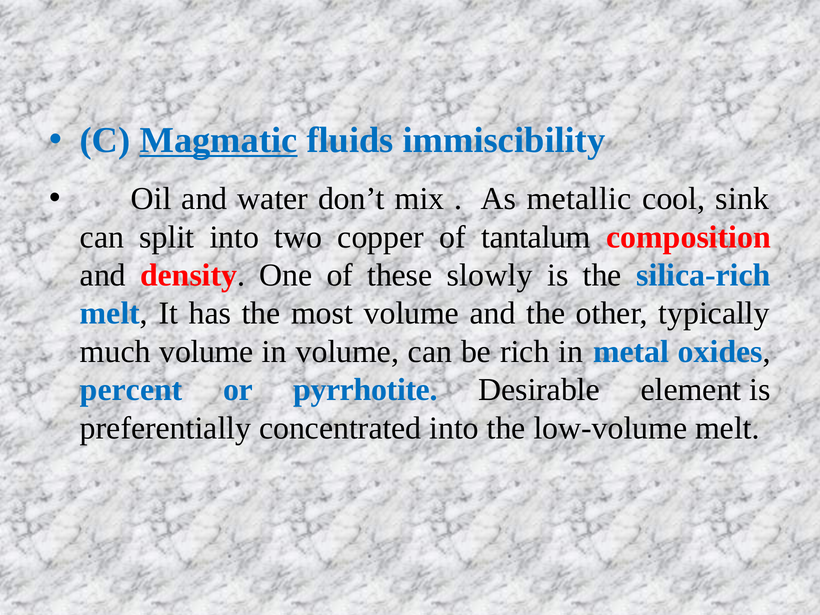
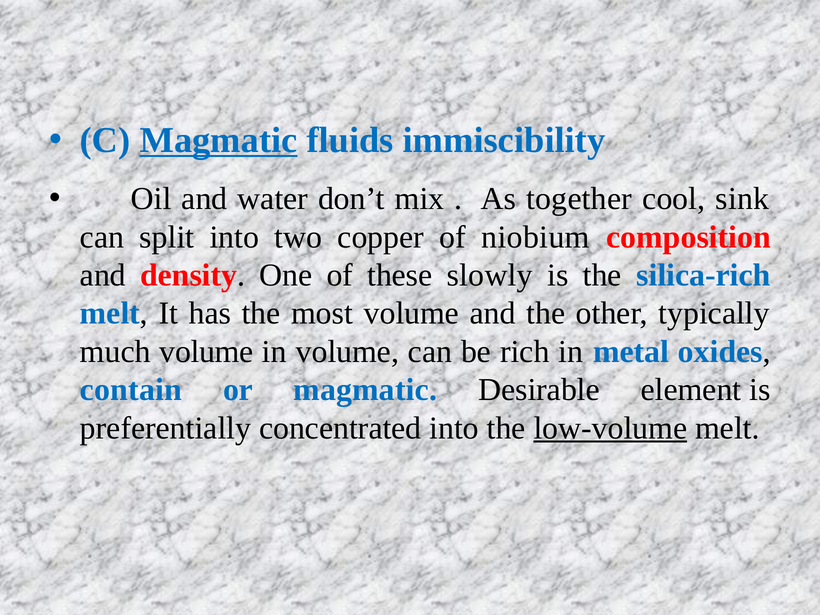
metallic: metallic -> together
tantalum: tantalum -> niobium
percent: percent -> contain
or pyrrhotite: pyrrhotite -> magmatic
low-volume underline: none -> present
